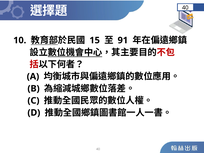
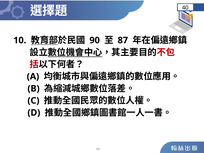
15: 15 -> 90
91: 91 -> 87
